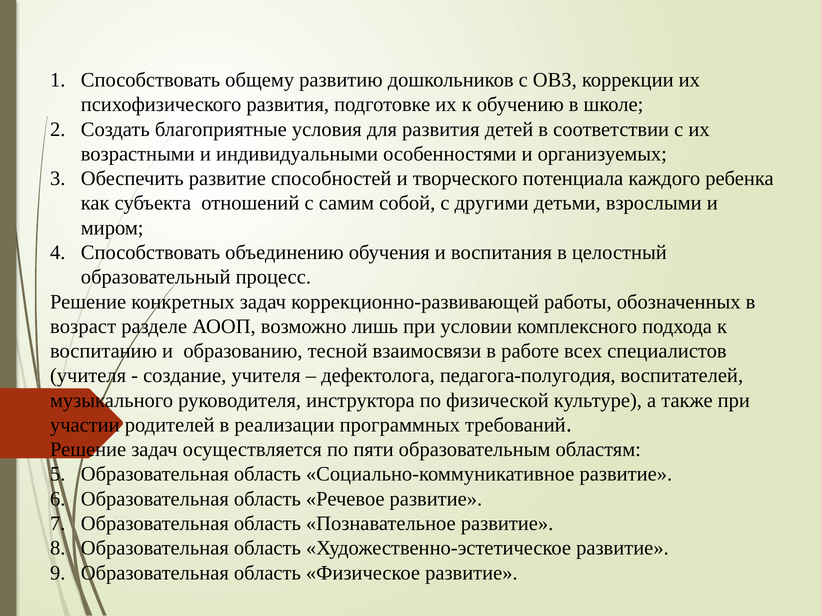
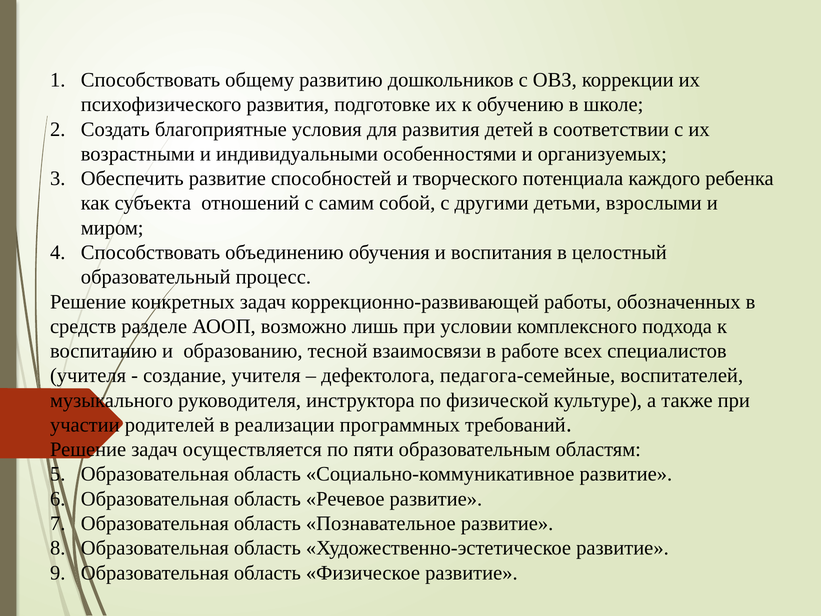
возраст: возраст -> средств
педагога-полугодия: педагога-полугодия -> педагога-семейные
